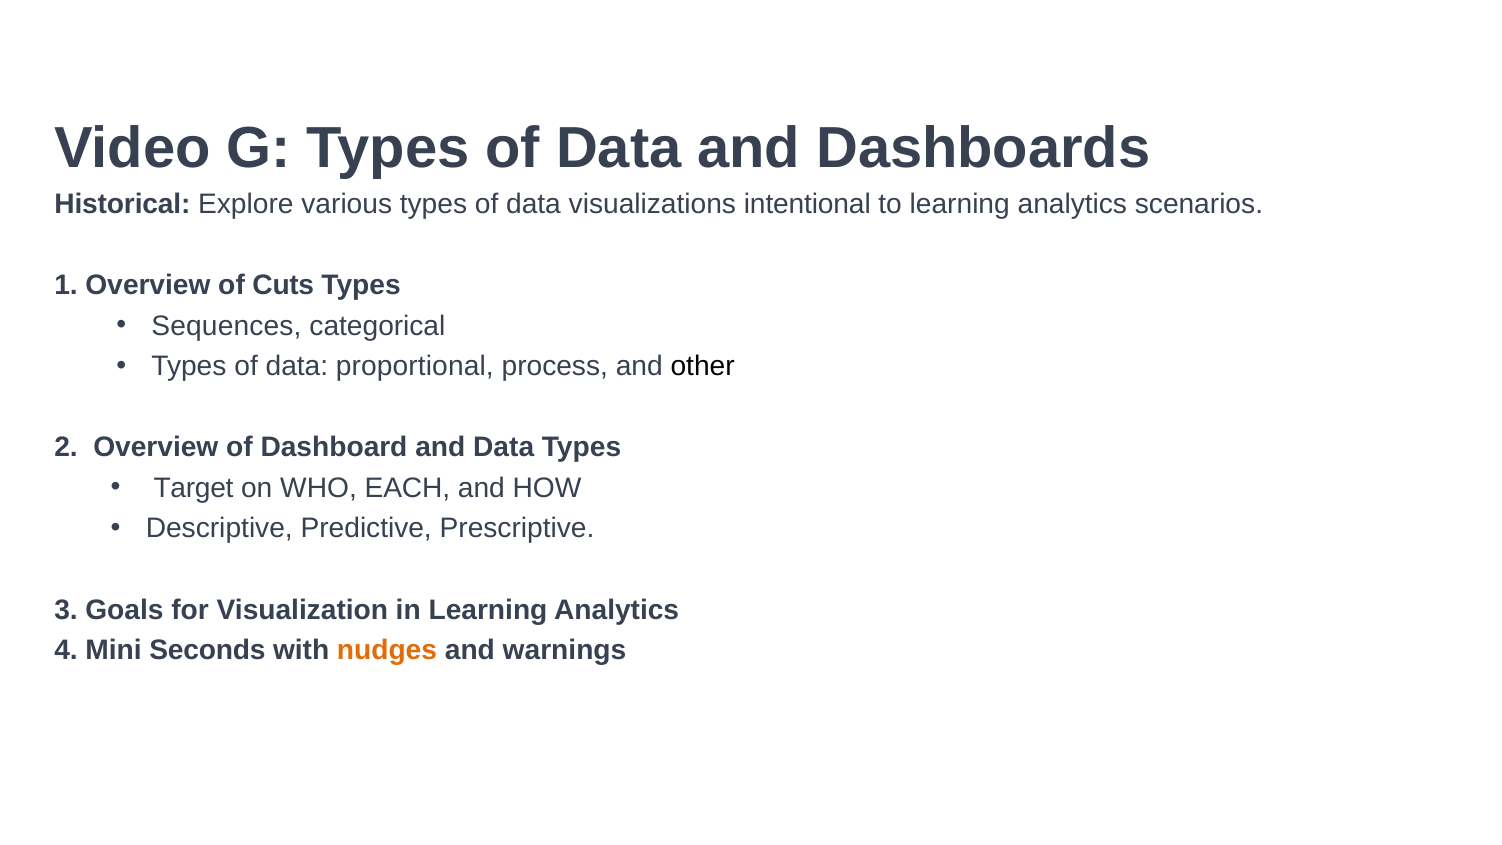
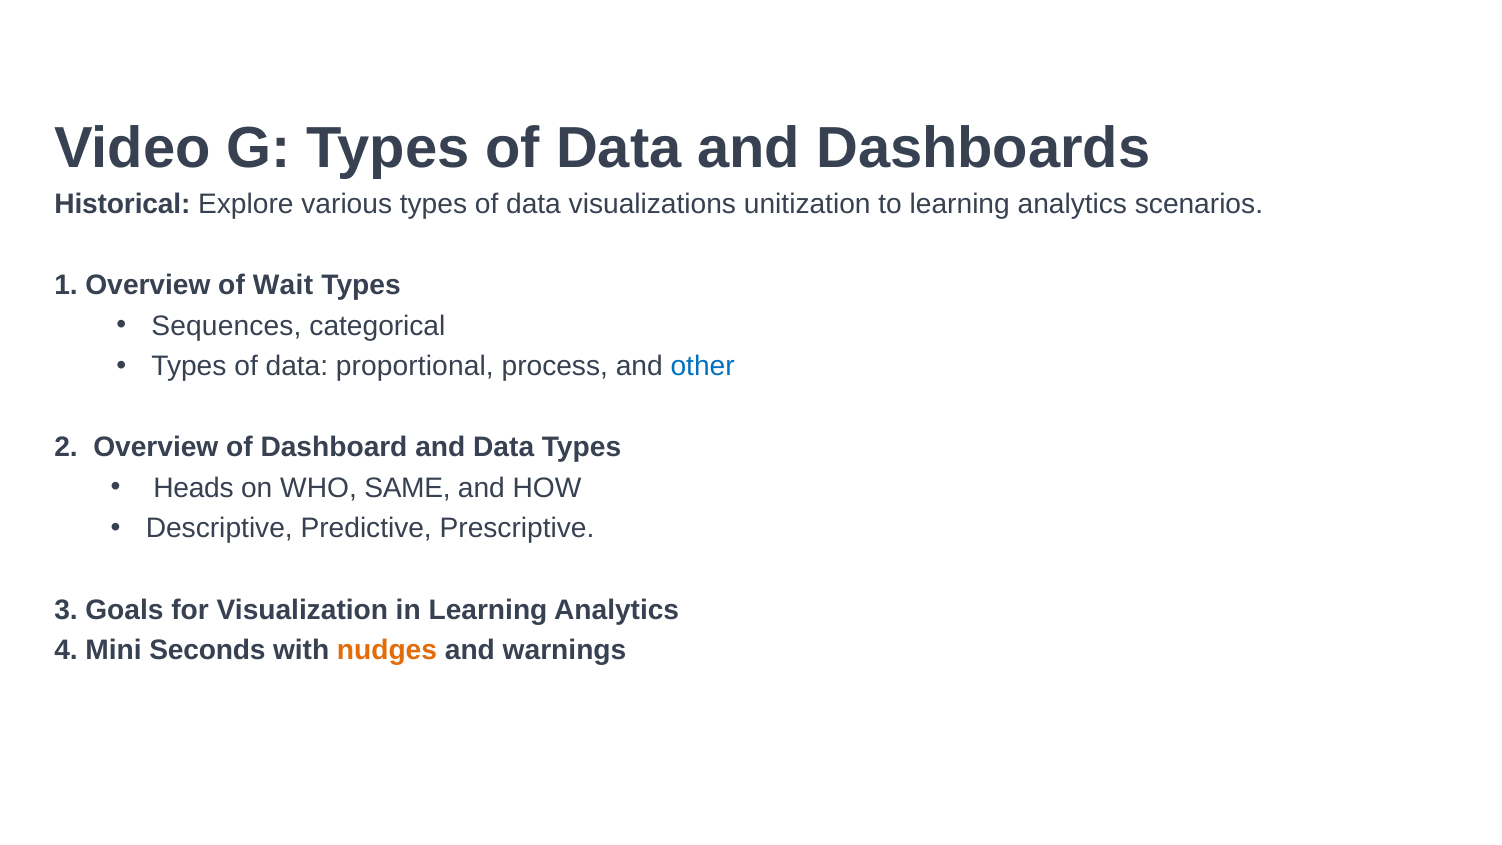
intentional: intentional -> unitization
Cuts: Cuts -> Wait
other colour: black -> blue
Target: Target -> Heads
EACH: EACH -> SAME
